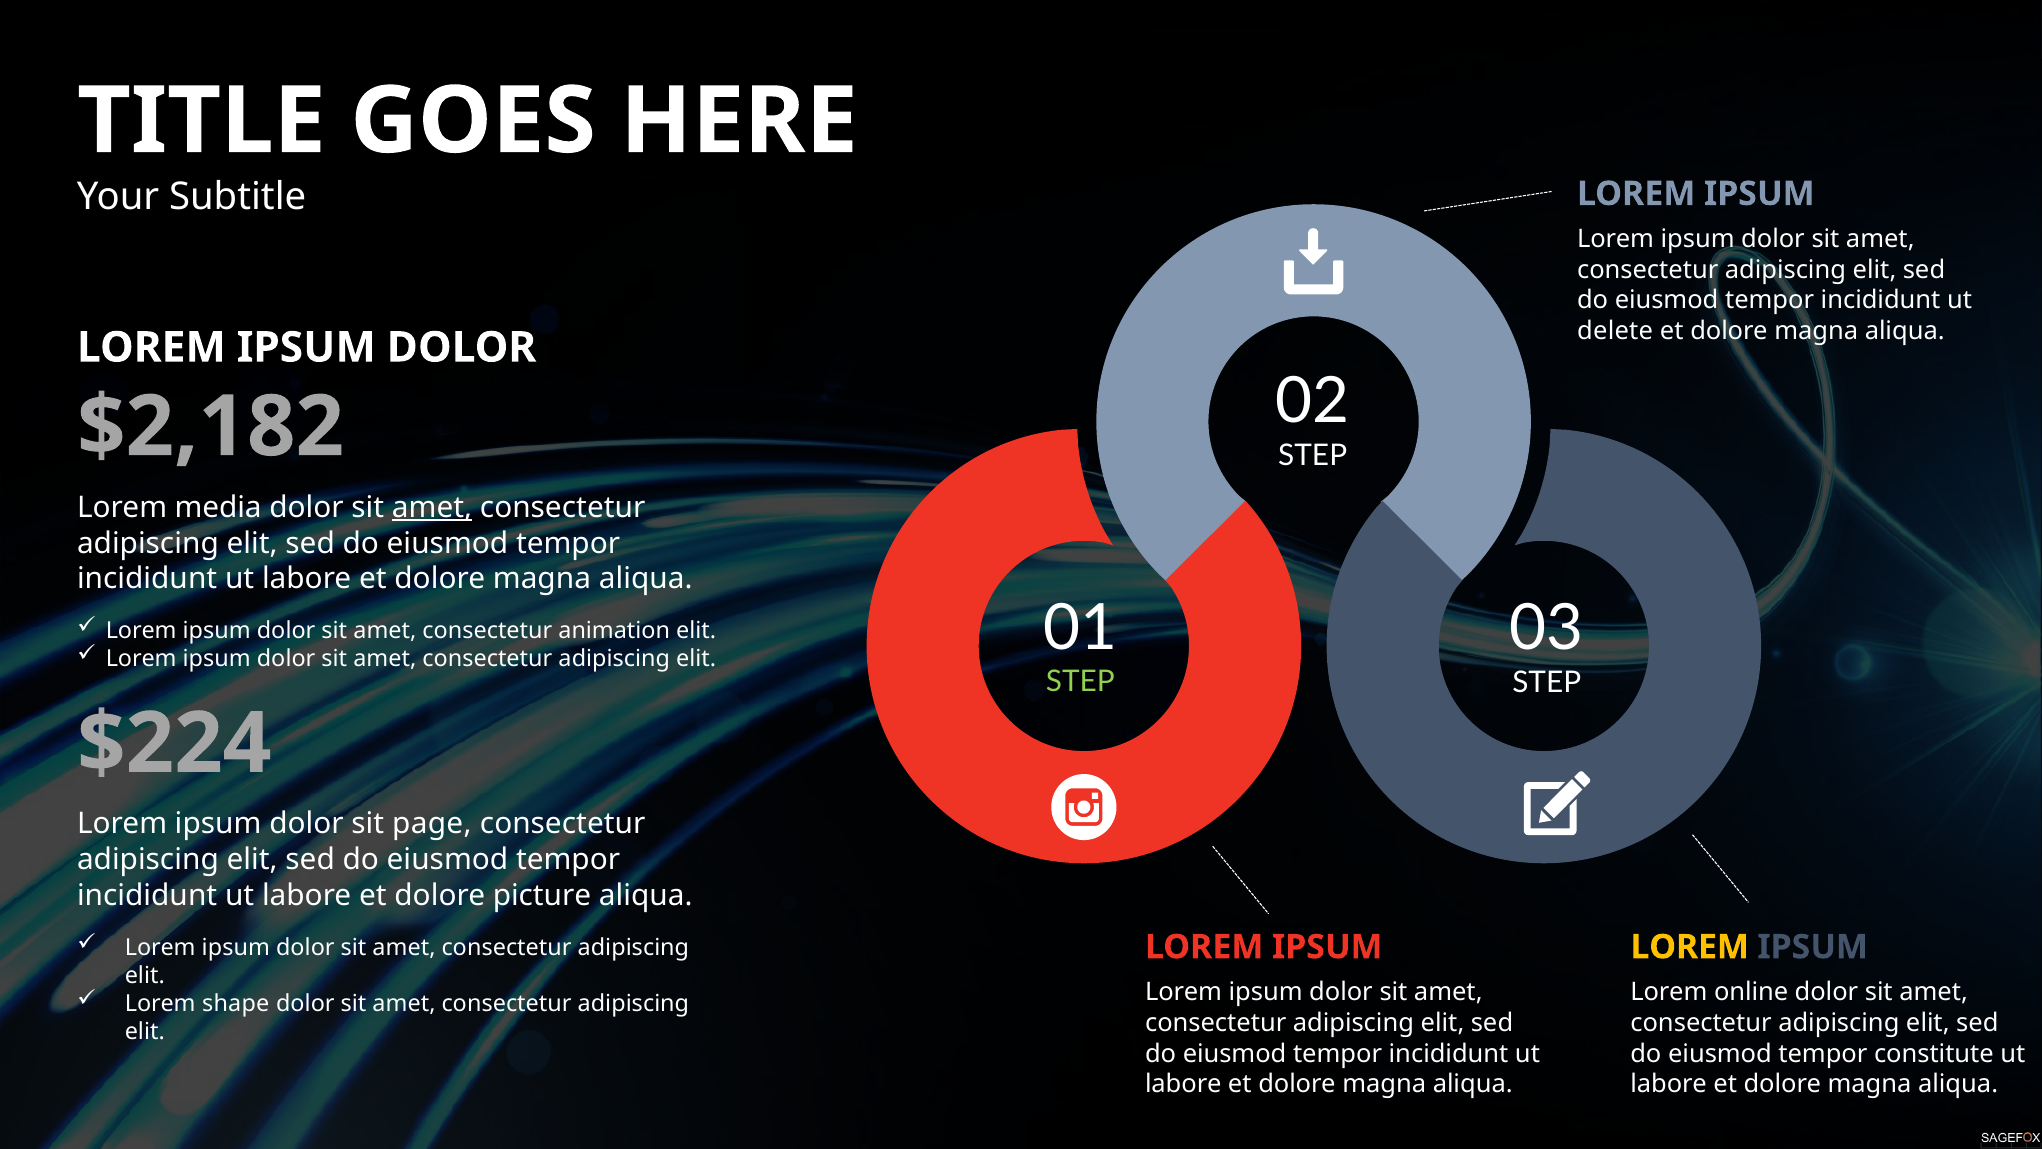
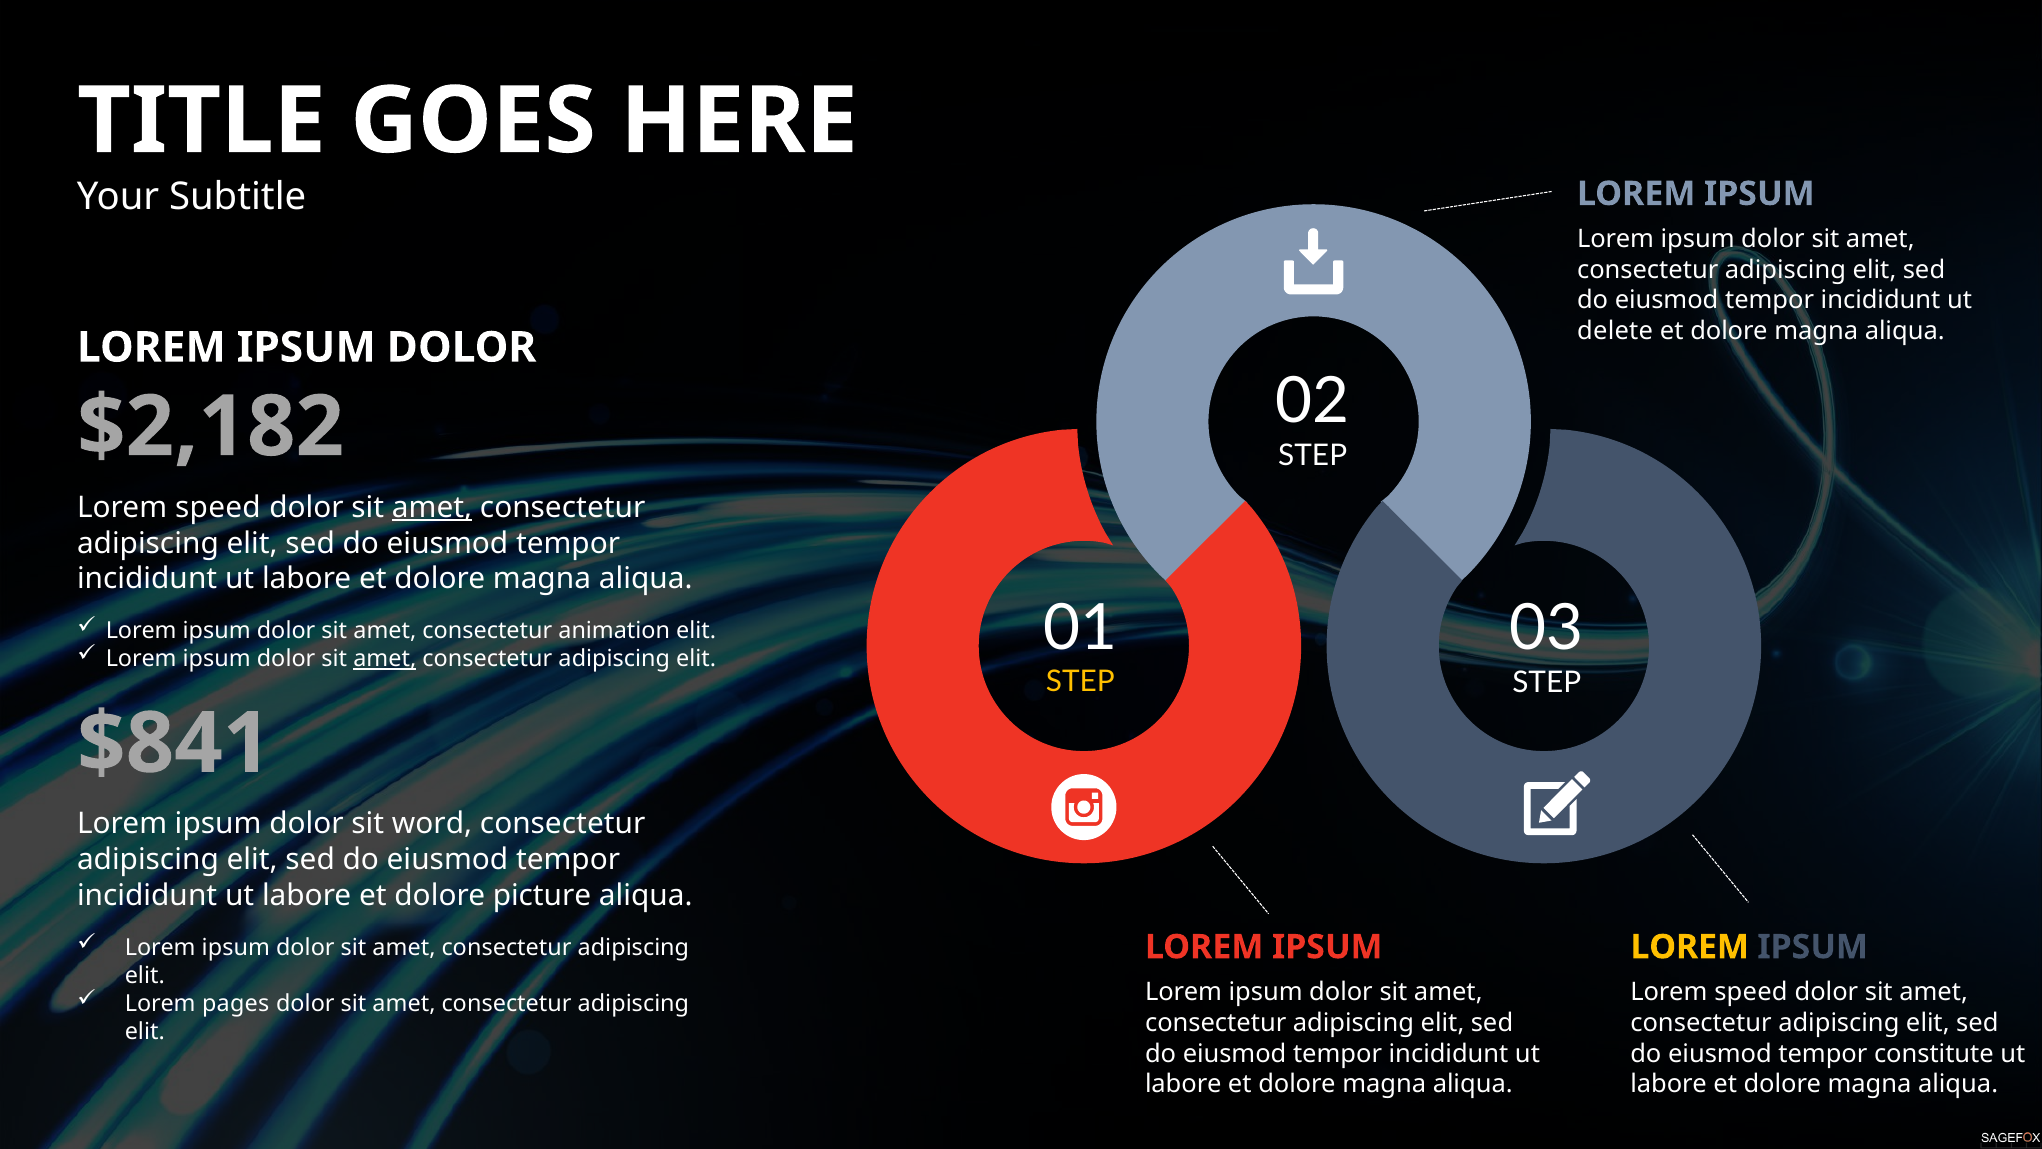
media at (218, 507): media -> speed
amet at (385, 659) underline: none -> present
STEP at (1080, 682) colour: light green -> yellow
$224: $224 -> $841
page: page -> word
online at (1751, 992): online -> speed
shape: shape -> pages
